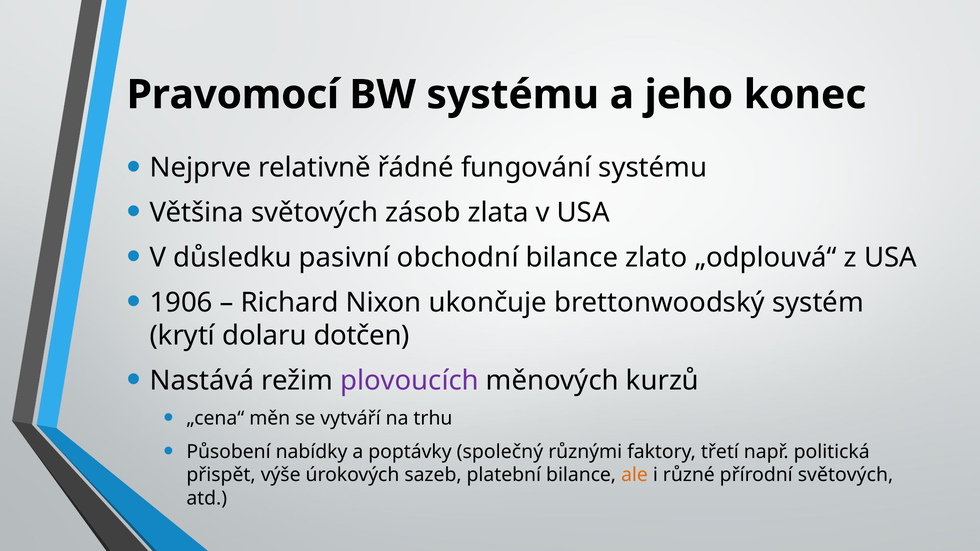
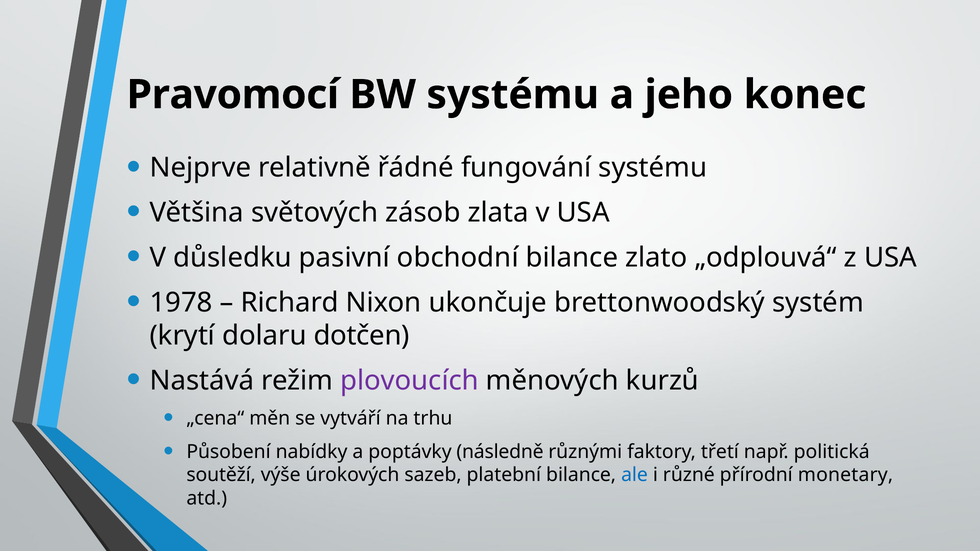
1906: 1906 -> 1978
společný: společný -> následně
přispět: přispět -> soutěží
ale colour: orange -> blue
přírodní světových: světových -> monetary
